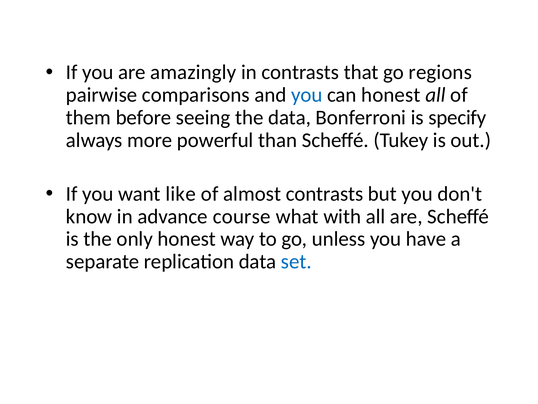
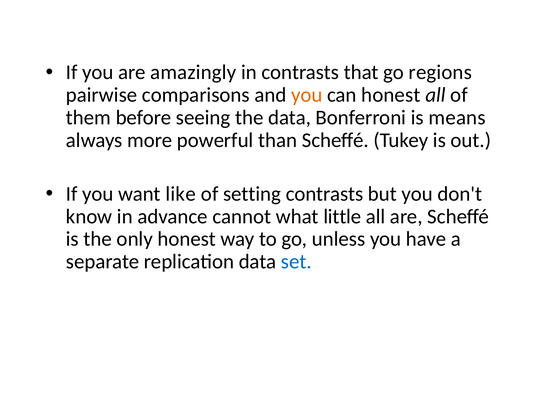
you at (307, 95) colour: blue -> orange
specify: specify -> means
almost: almost -> setting
course: course -> cannot
with: with -> little
